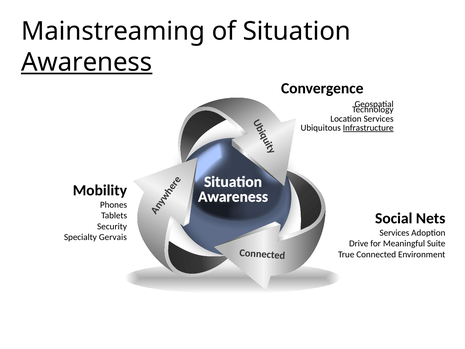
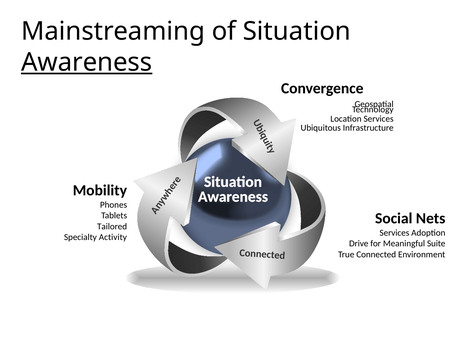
Infrastructure underline: present -> none
Security: Security -> Tailored
Gervais: Gervais -> Activity
